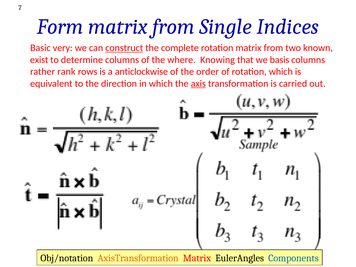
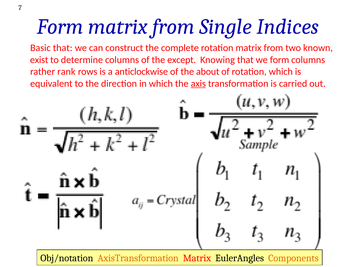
Basic very: very -> that
construct underline: present -> none
where: where -> except
we basis: basis -> form
order: order -> about
Components colour: blue -> orange
